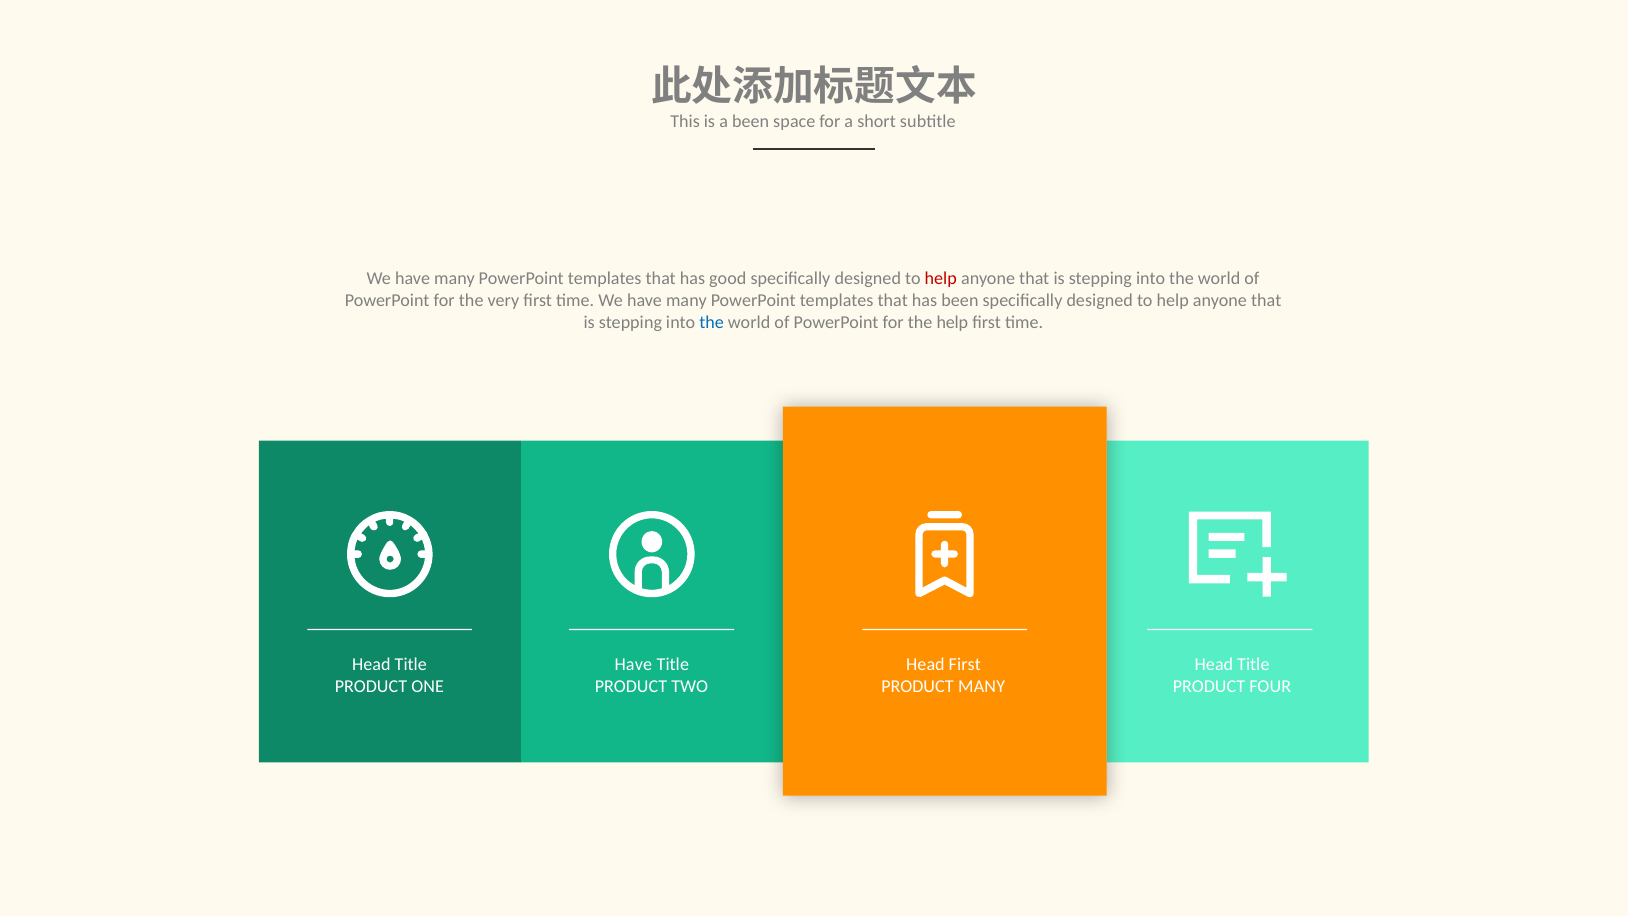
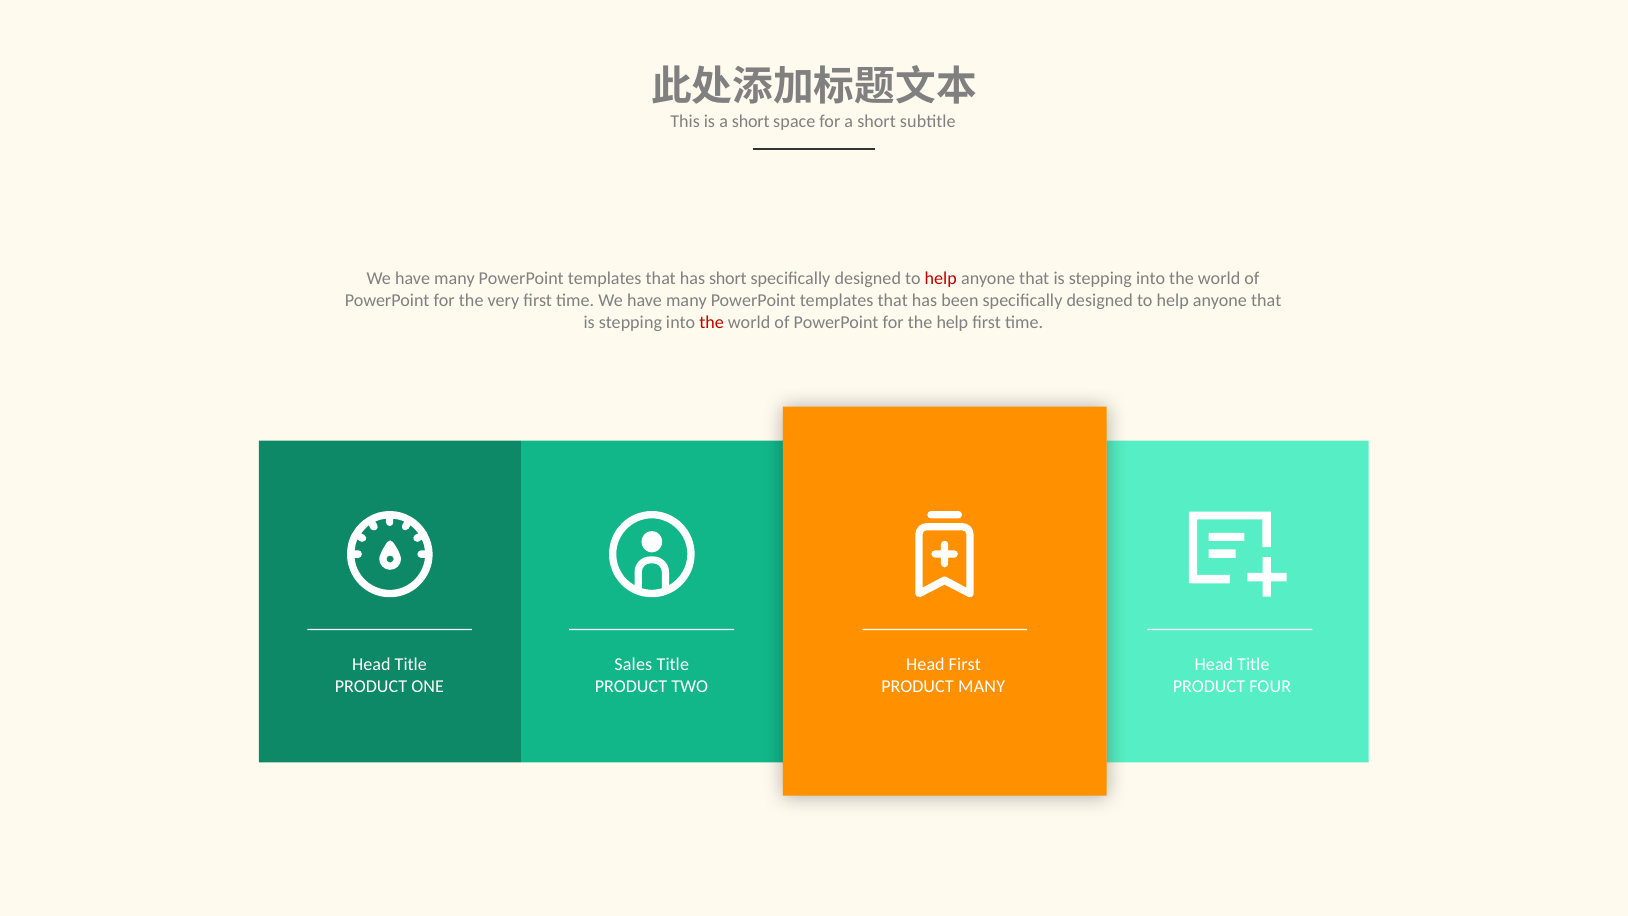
is a been: been -> short
has good: good -> short
the at (712, 322) colour: blue -> red
Have at (633, 664): Have -> Sales
